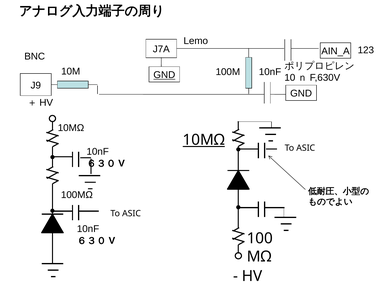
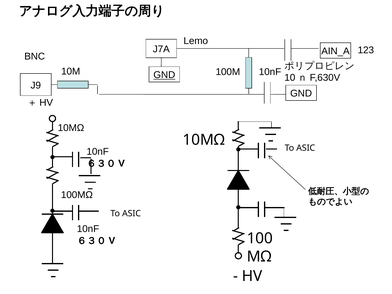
10MΩ at (204, 140) underline: present -> none
